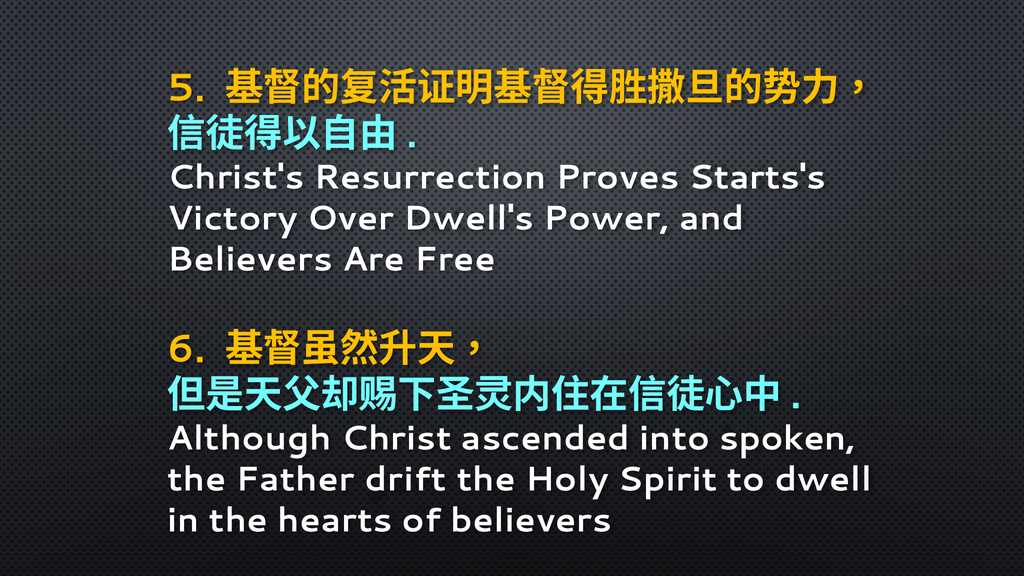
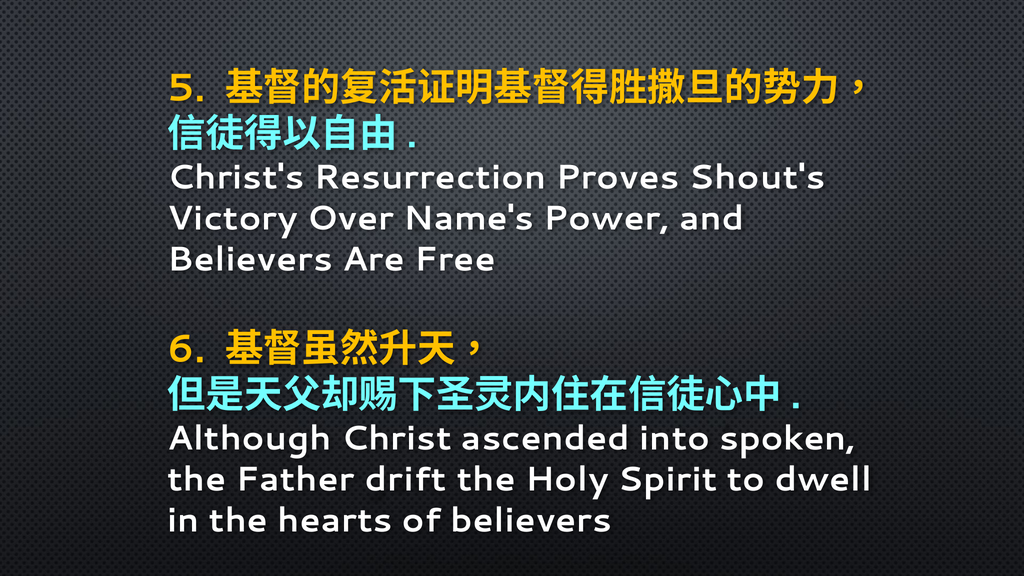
Starts's: Starts's -> Shout's
Dwell's: Dwell's -> Name's
